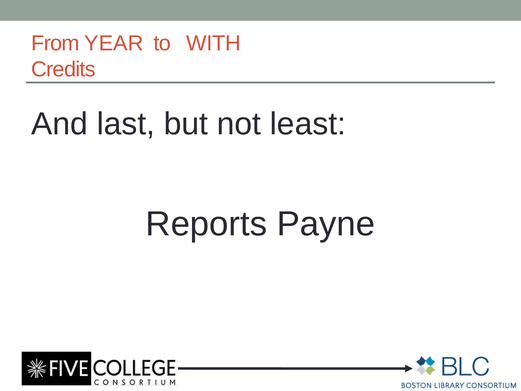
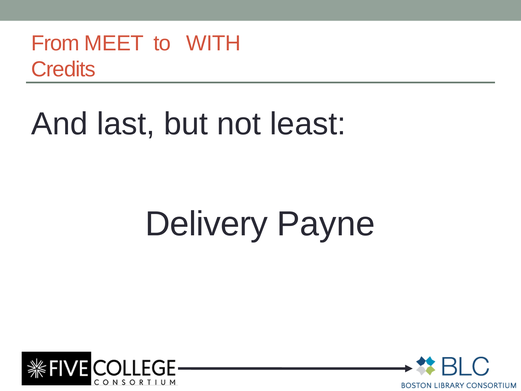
YEAR: YEAR -> MEET
Reports: Reports -> Delivery
